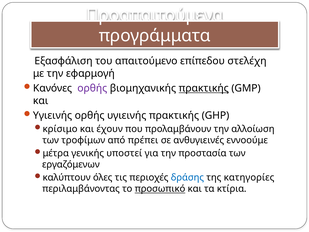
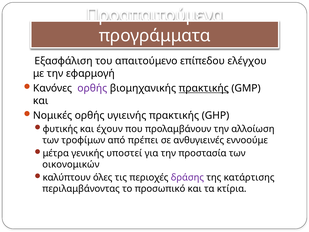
στελέχη: στελέχη -> ελέγχου
Υγιεινής at (53, 115): Υγιεινής -> Νομικές
κρίσιμο: κρίσιμο -> φυτικής
εργαζόμενων: εργαζόμενων -> οικονομικών
δράσης colour: blue -> purple
κατηγορίες: κατηγορίες -> κατάρτισης
προσωπικό underline: present -> none
